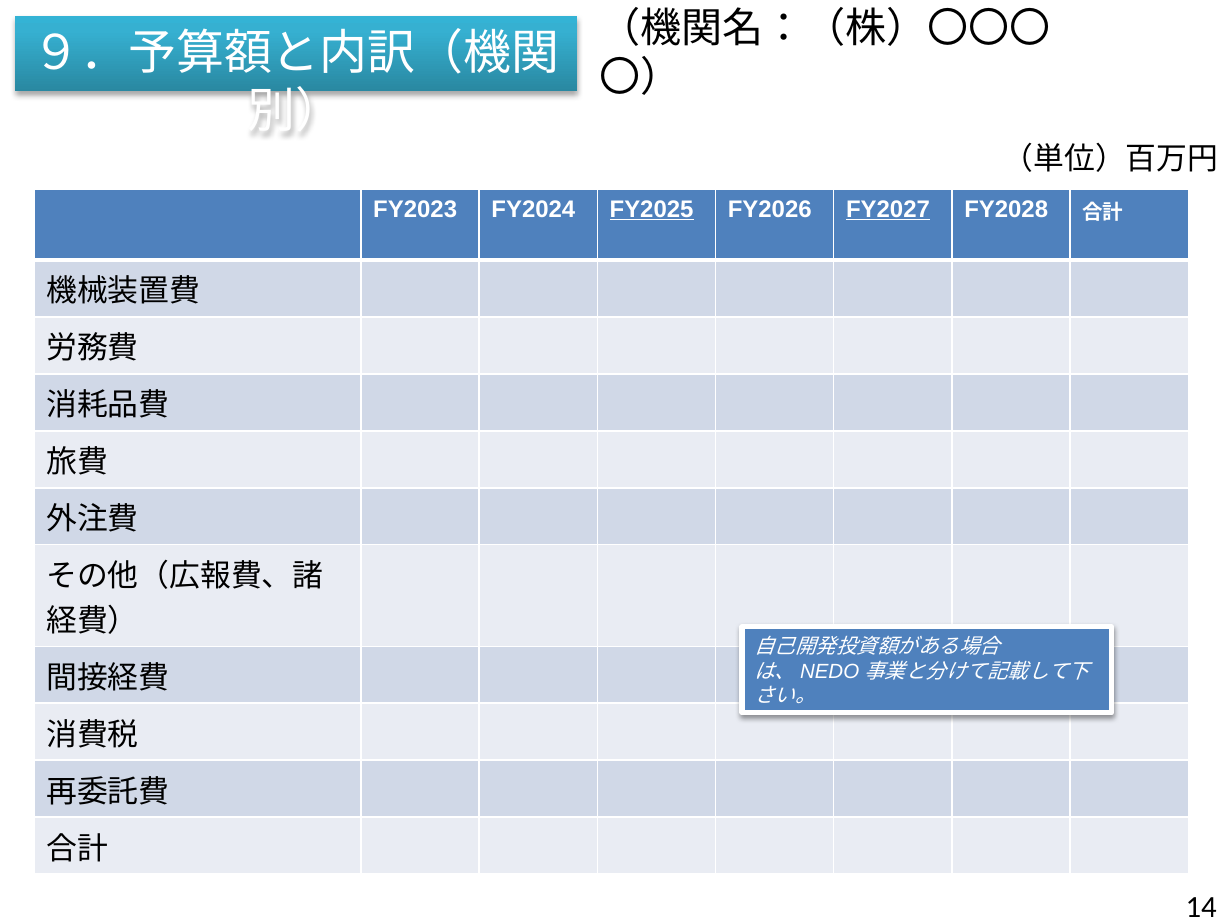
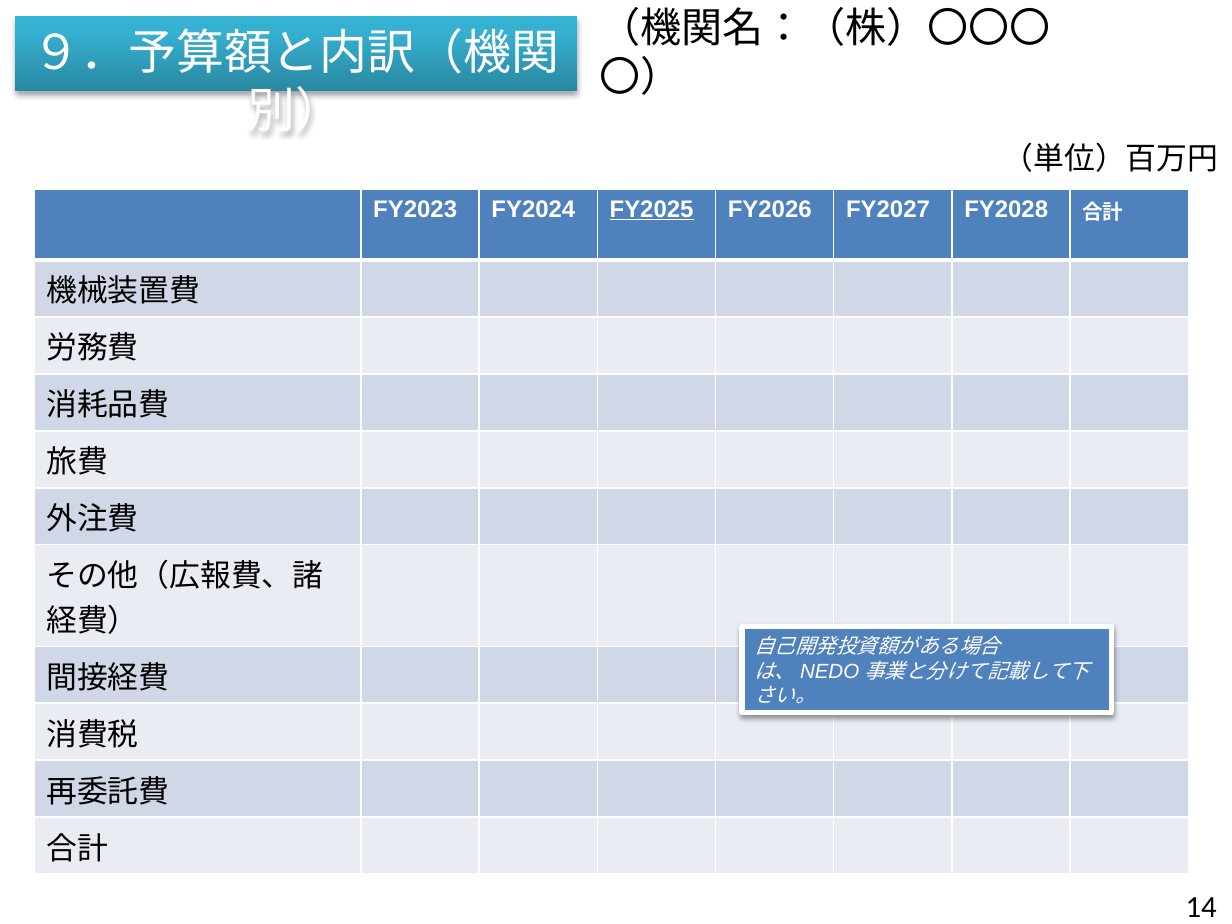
FY2027 underline: present -> none
